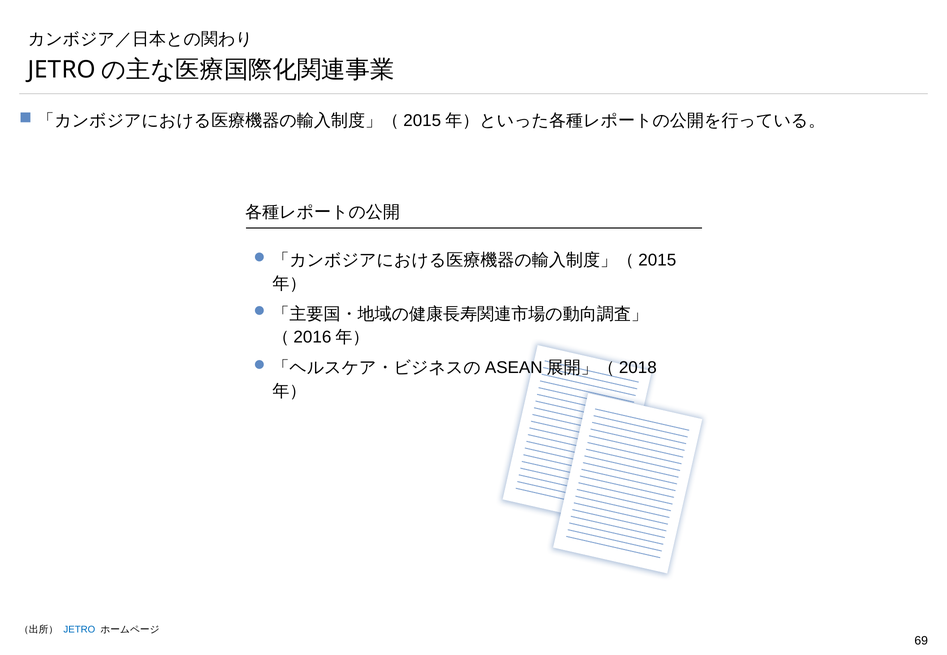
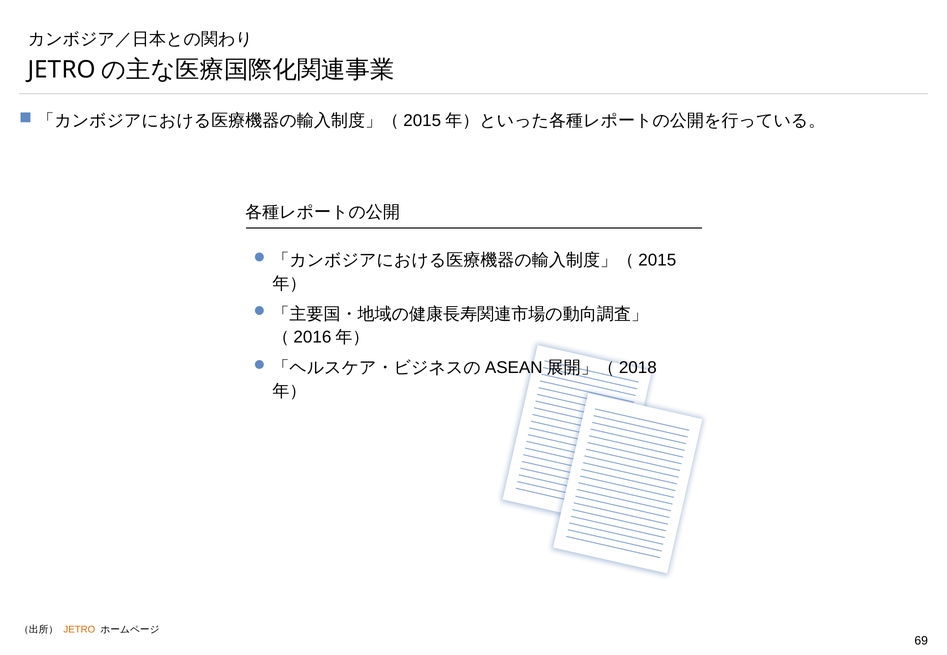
JETRO colour: blue -> orange
